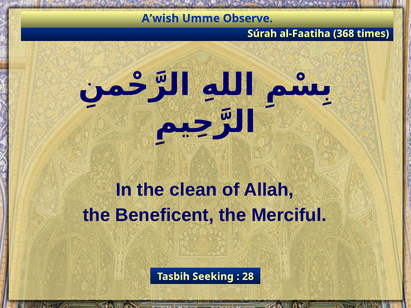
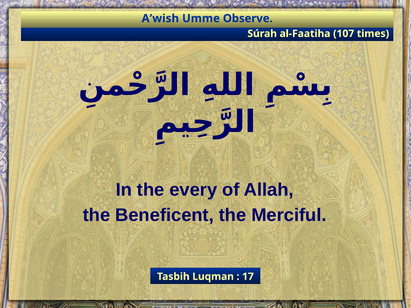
368: 368 -> 107
clean: clean -> every
Seeking: Seeking -> Luqman
28: 28 -> 17
